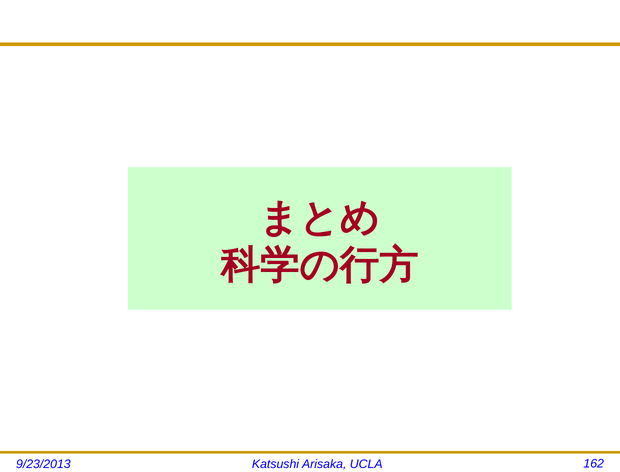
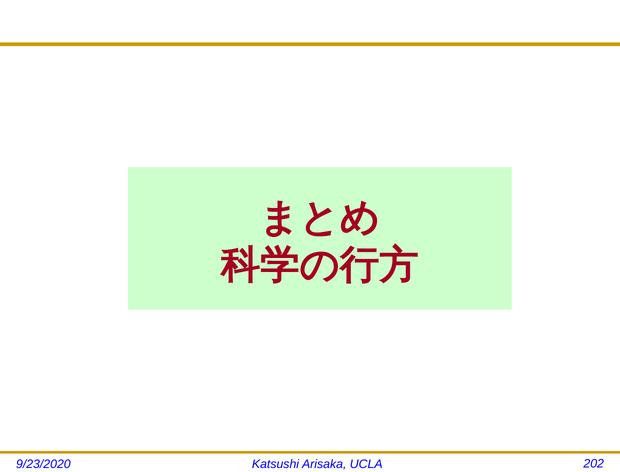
9/23/2013: 9/23/2013 -> 9/23/2020
162: 162 -> 202
